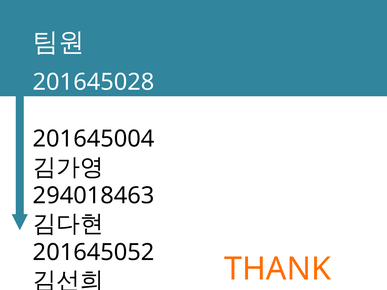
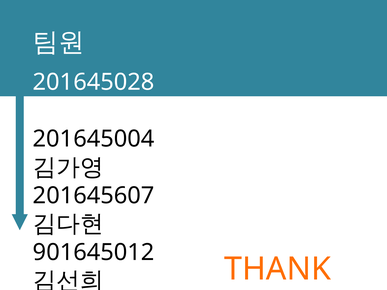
294018463: 294018463 -> 201645607
201645052: 201645052 -> 901645012
